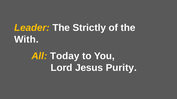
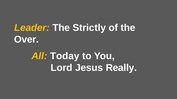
With: With -> Over
Purity: Purity -> Really
